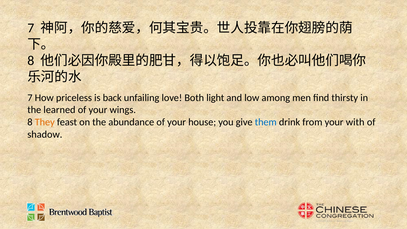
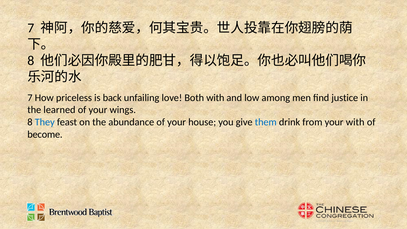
Both light: light -> with
thirsty: thirsty -> justice
They colour: orange -> blue
shadow: shadow -> become
